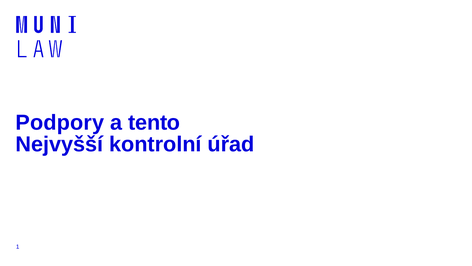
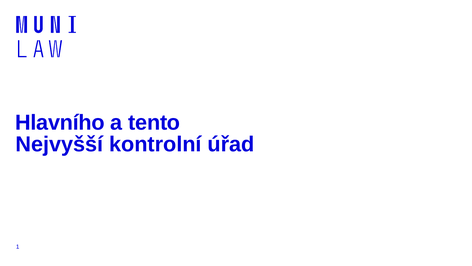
Podpory: Podpory -> Hlavního
